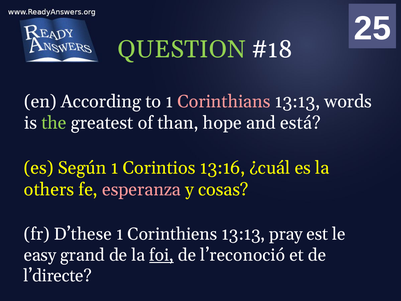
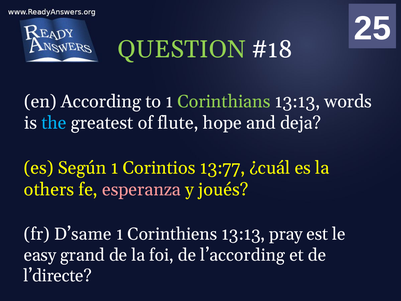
Corinthians colour: pink -> light green
the colour: light green -> light blue
than: than -> flute
está: está -> deja
13:16: 13:16 -> 13:77
cosas: cosas -> joués
D’these: D’these -> D’same
foi underline: present -> none
l’reconoció: l’reconoció -> l’according
